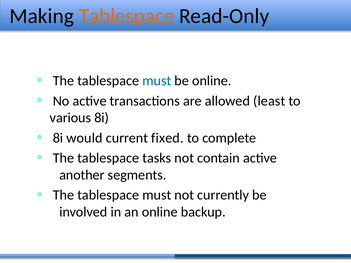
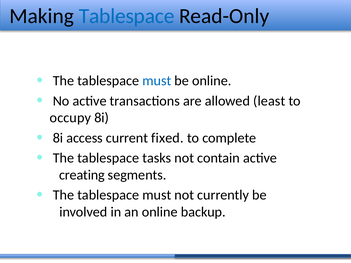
Tablespace at (127, 16) colour: orange -> blue
various: various -> occupy
would: would -> access
another: another -> creating
